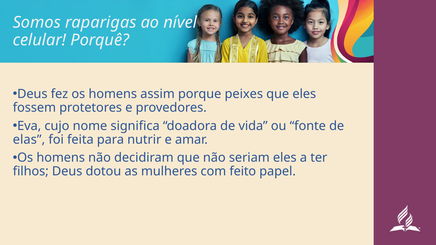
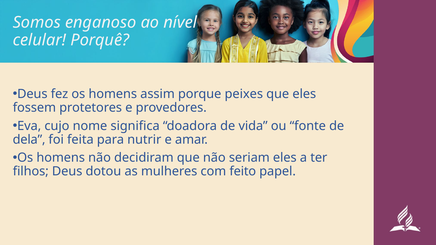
raparigas: raparigas -> enganoso
elas: elas -> dela
